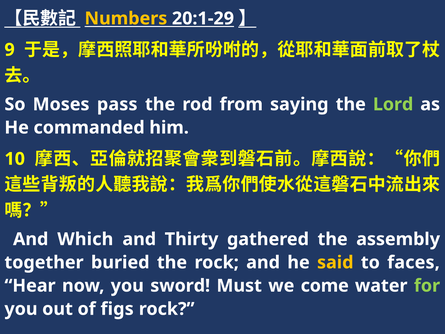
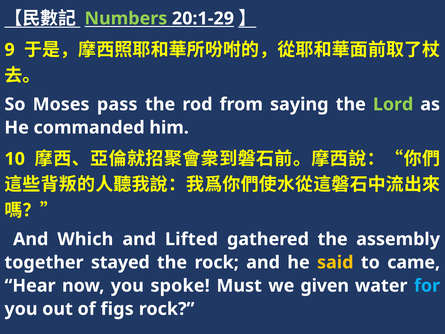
Numbers colour: yellow -> light green
Thirty: Thirty -> Lifted
buried: buried -> stayed
faces: faces -> came
sword: sword -> spoke
come: come -> given
for colour: light green -> light blue
